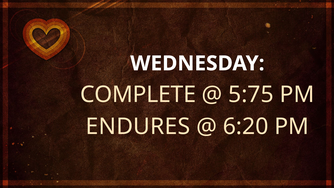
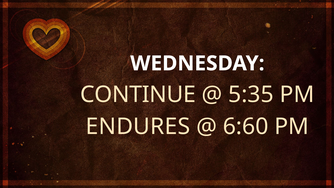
COMPLETE: COMPLETE -> CONTINUE
5:75: 5:75 -> 5:35
6:20: 6:20 -> 6:60
